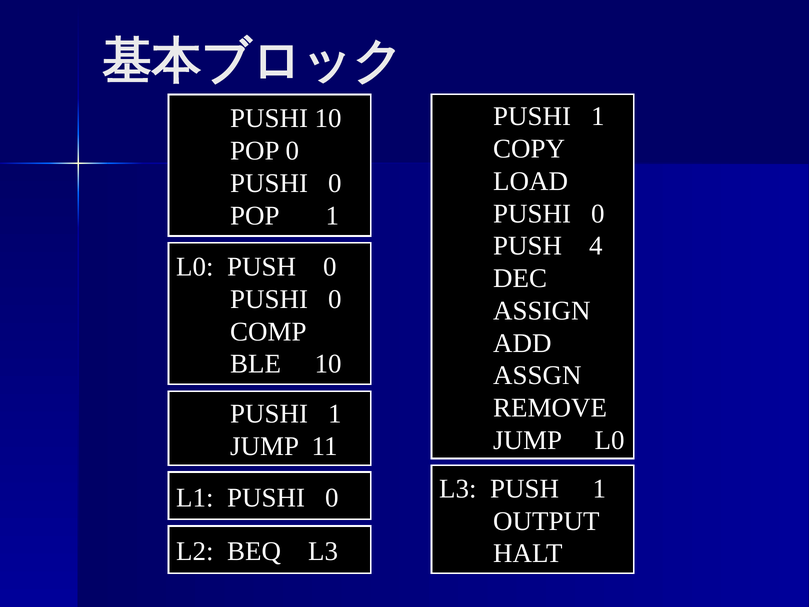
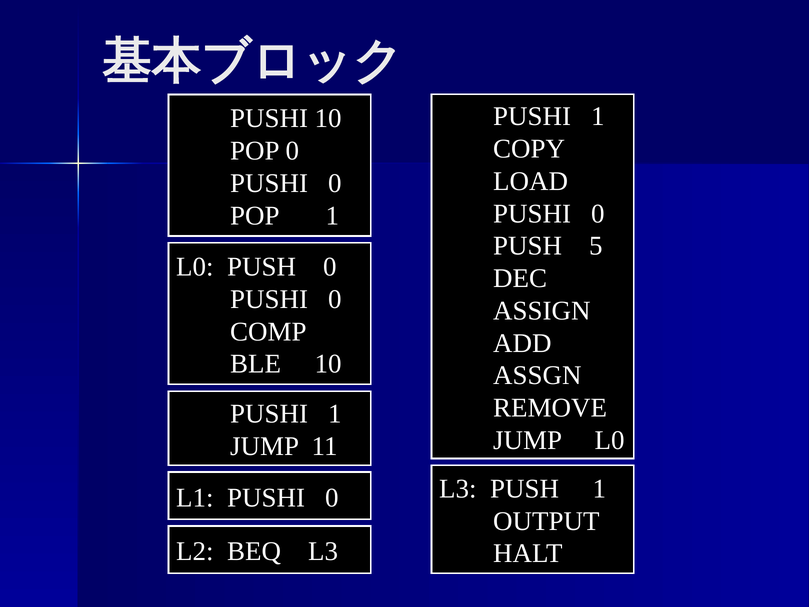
4: 4 -> 5
